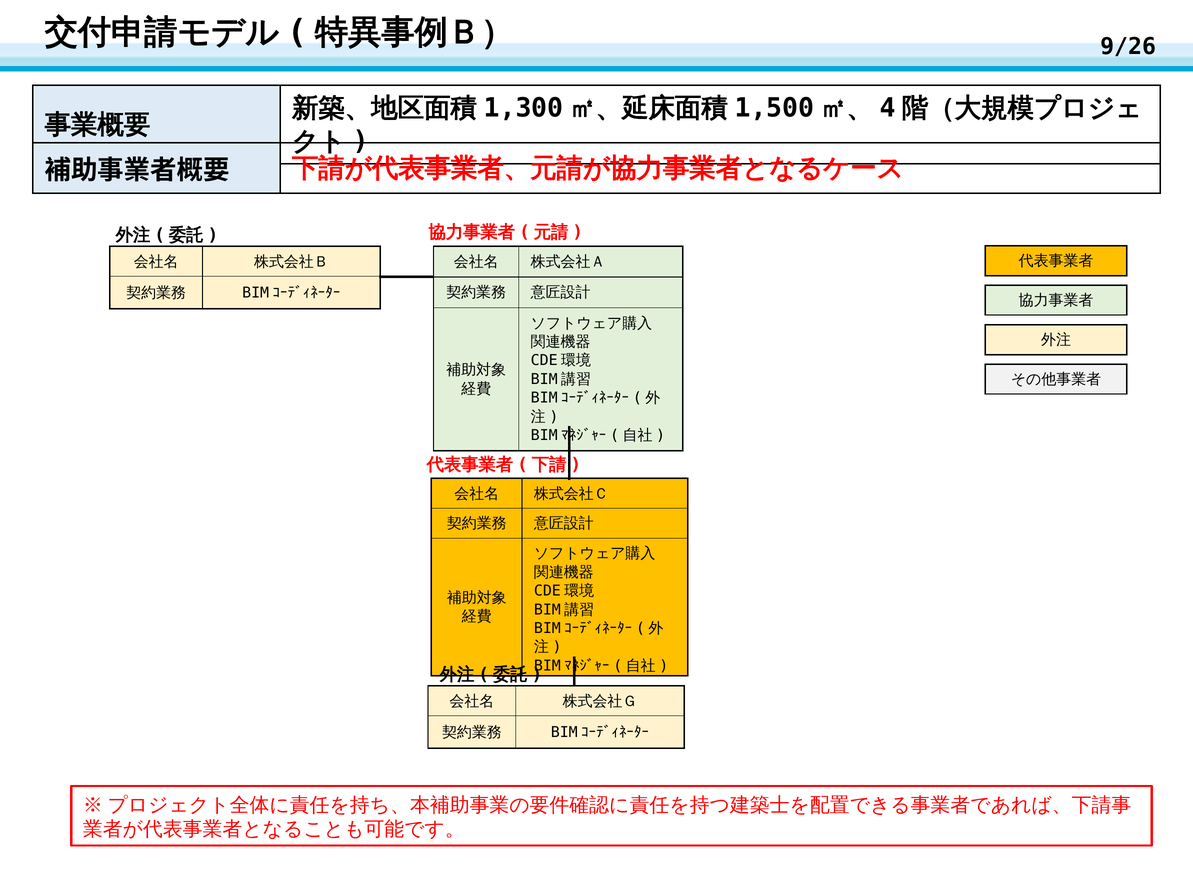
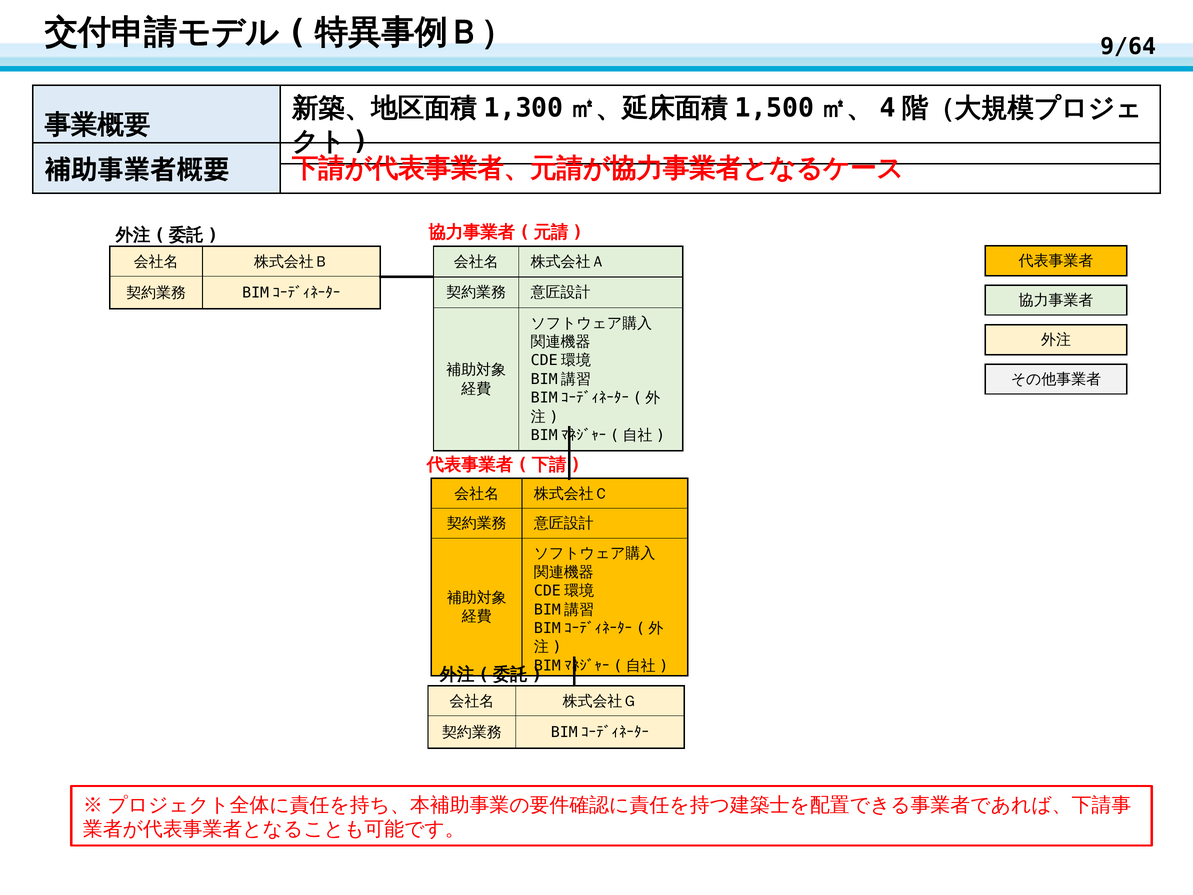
9/26: 9/26 -> 9/64
